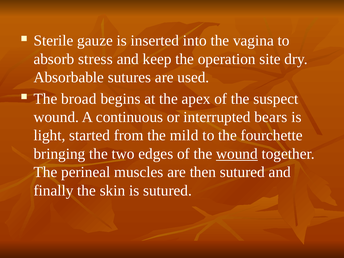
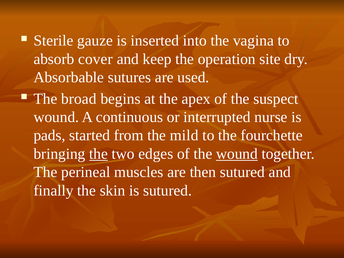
stress: stress -> cover
bears: bears -> nurse
light: light -> pads
the at (98, 154) underline: none -> present
